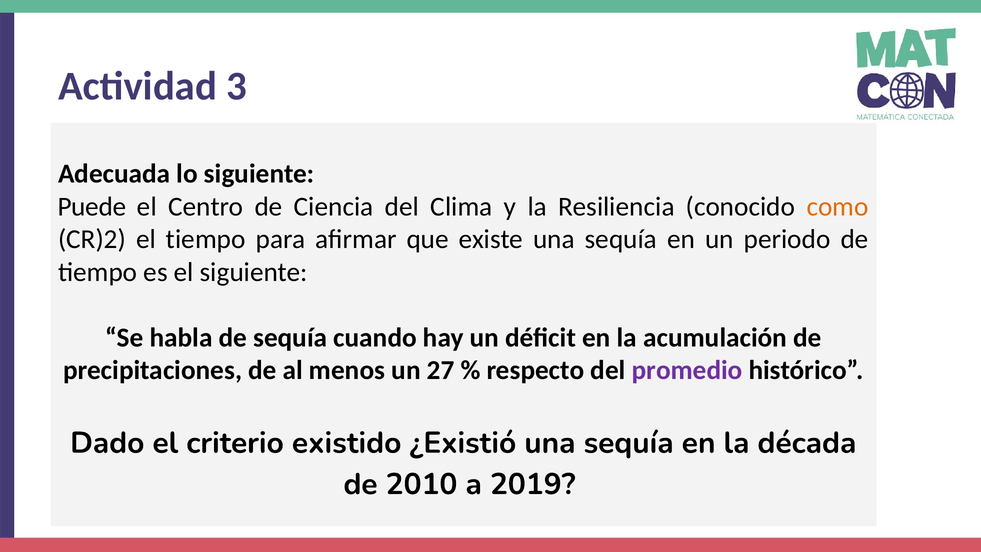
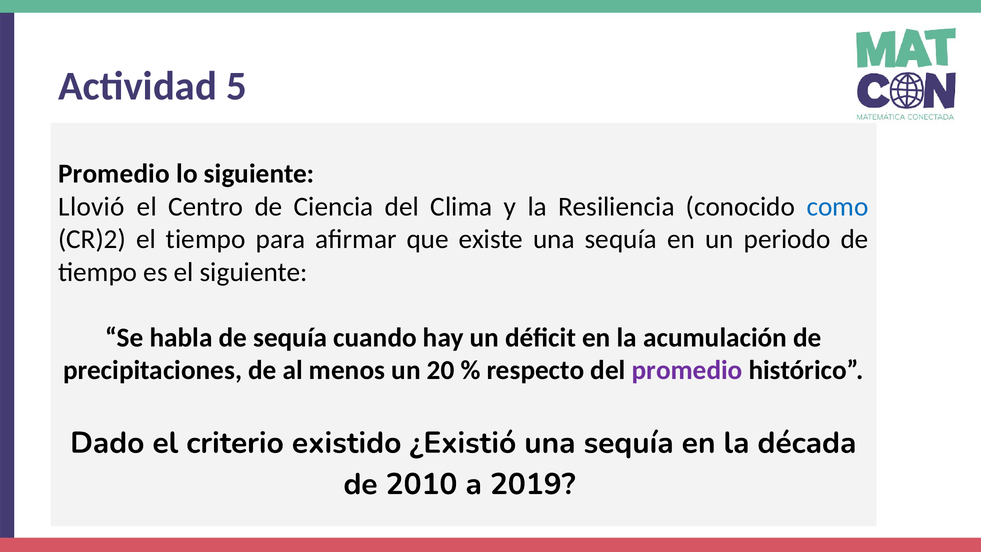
3: 3 -> 5
Adecuada at (114, 174): Adecuada -> Promedio
Puede: Puede -> Llovió
como colour: orange -> blue
27: 27 -> 20
